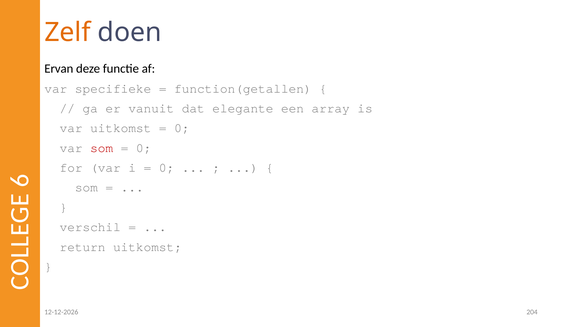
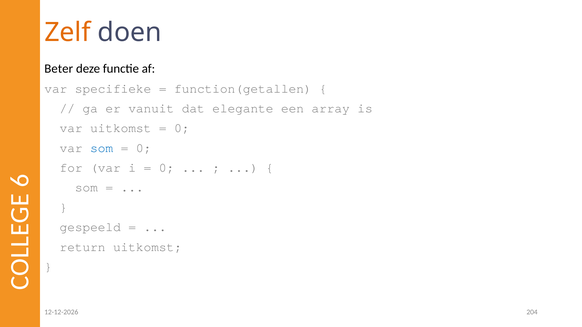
Ervan: Ervan -> Beter
som at (102, 148) colour: red -> blue
verschil: verschil -> gespeeld
